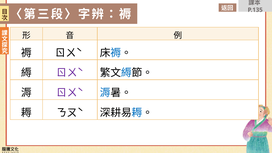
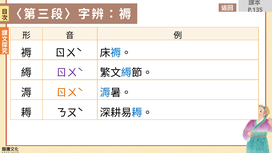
ㄖㄨˋ at (70, 93) colour: purple -> orange
